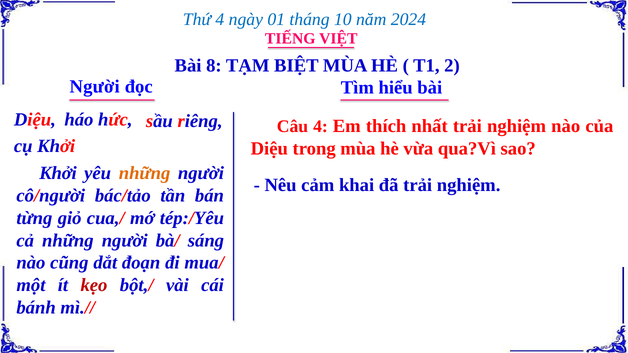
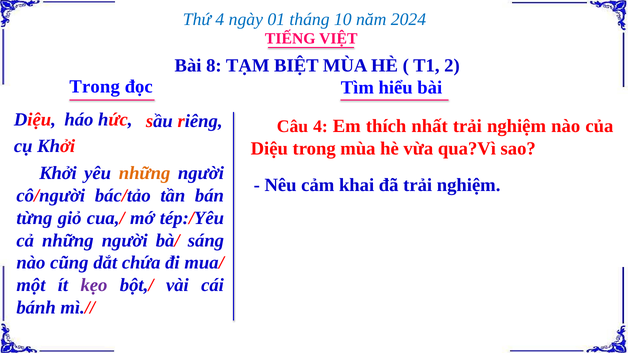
Người at (95, 87): Người -> Trong
đoạn: đoạn -> chứa
kẹo colour: red -> purple
